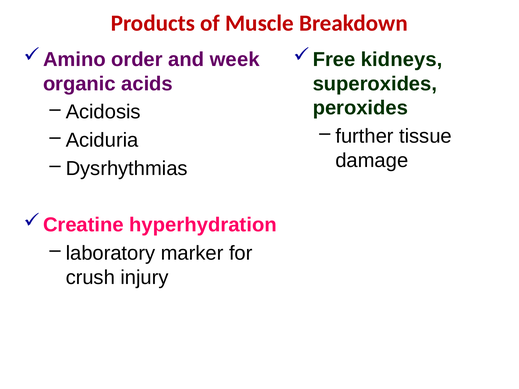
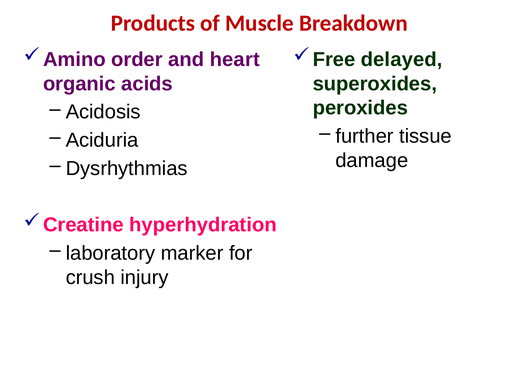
week: week -> heart
kidneys: kidneys -> delayed
